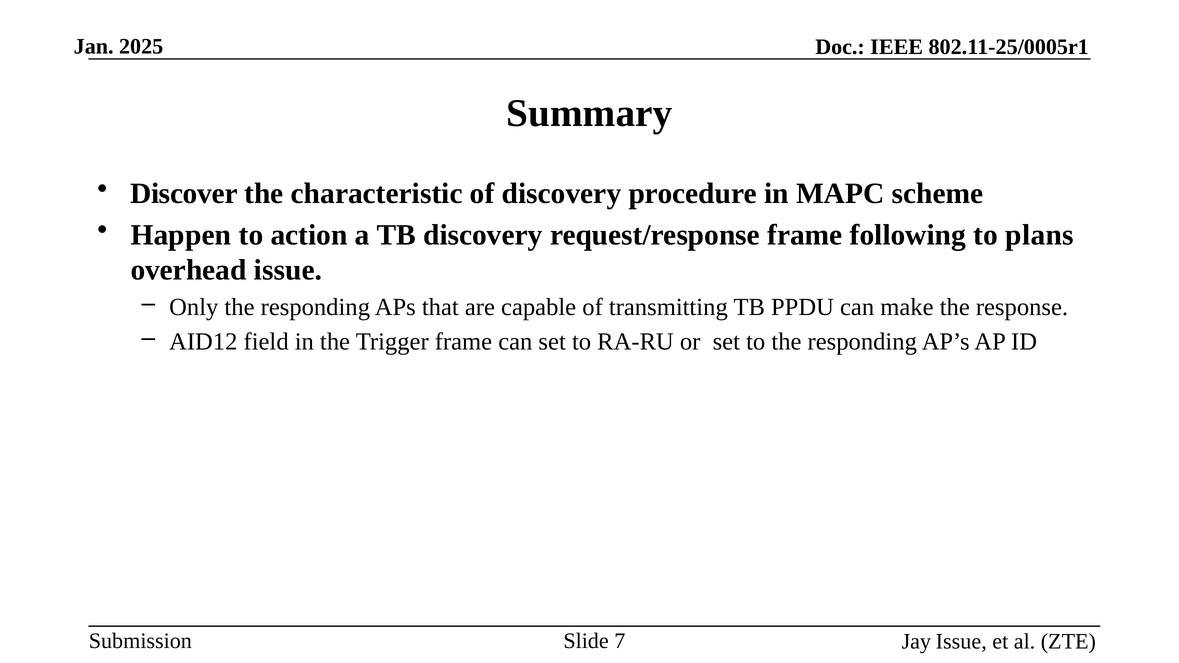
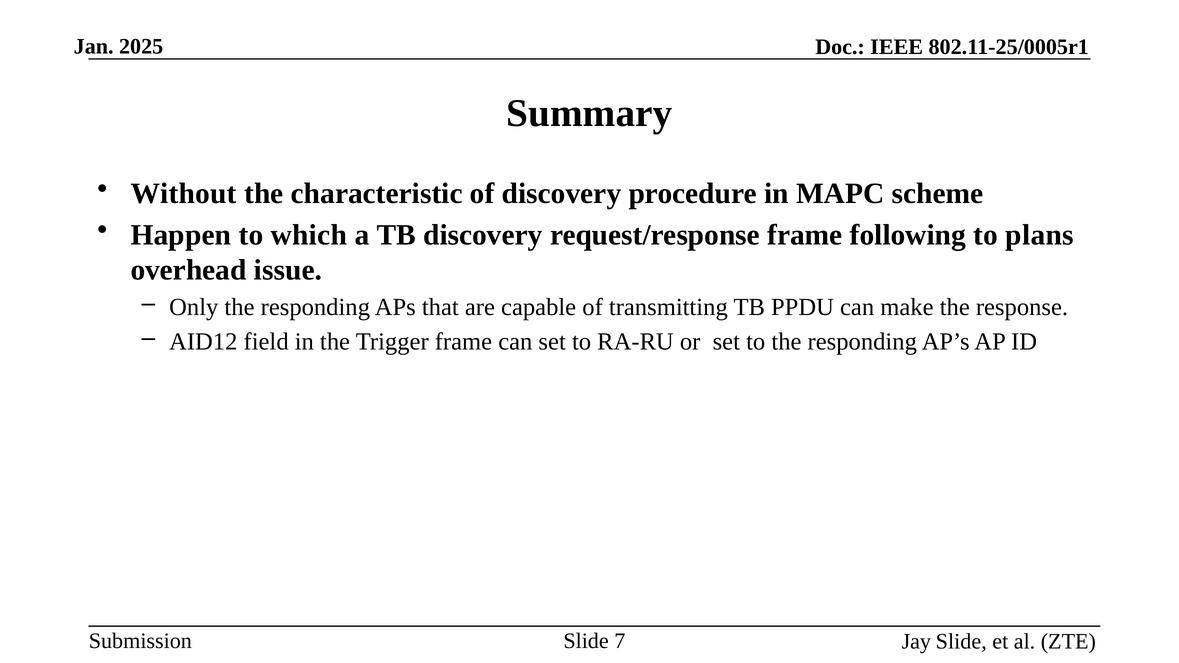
Discover: Discover -> Without
action: action -> which
Jay Issue: Issue -> Slide
